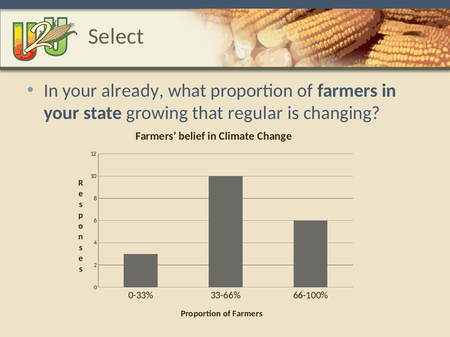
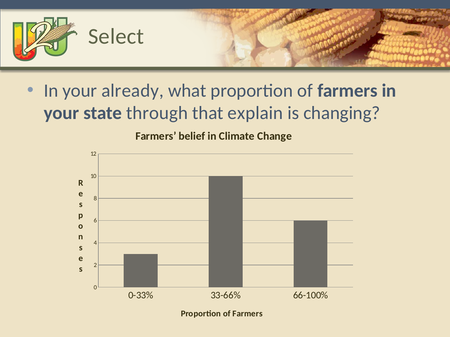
growing: growing -> through
regular: regular -> explain
